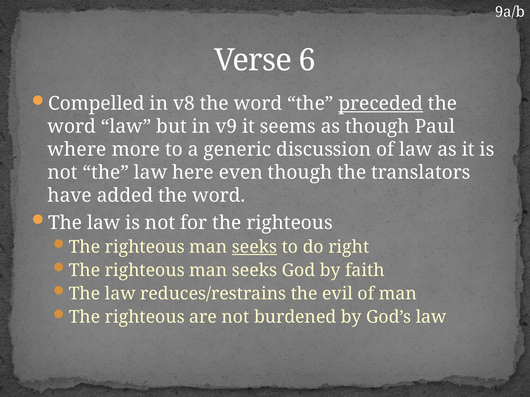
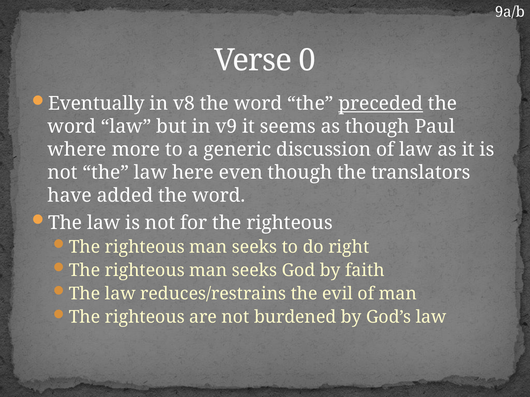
6: 6 -> 0
Compelled: Compelled -> Eventually
seeks at (255, 247) underline: present -> none
